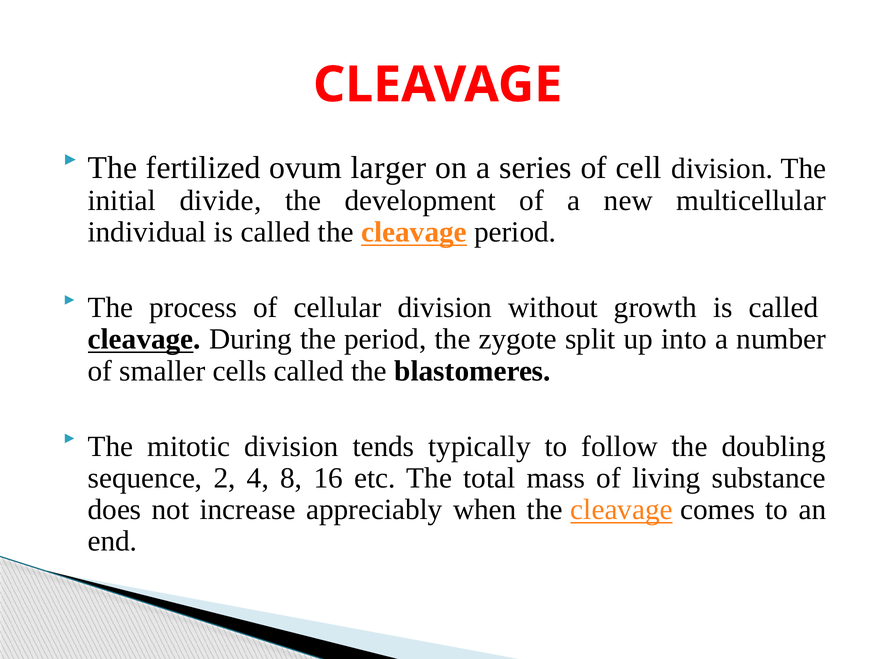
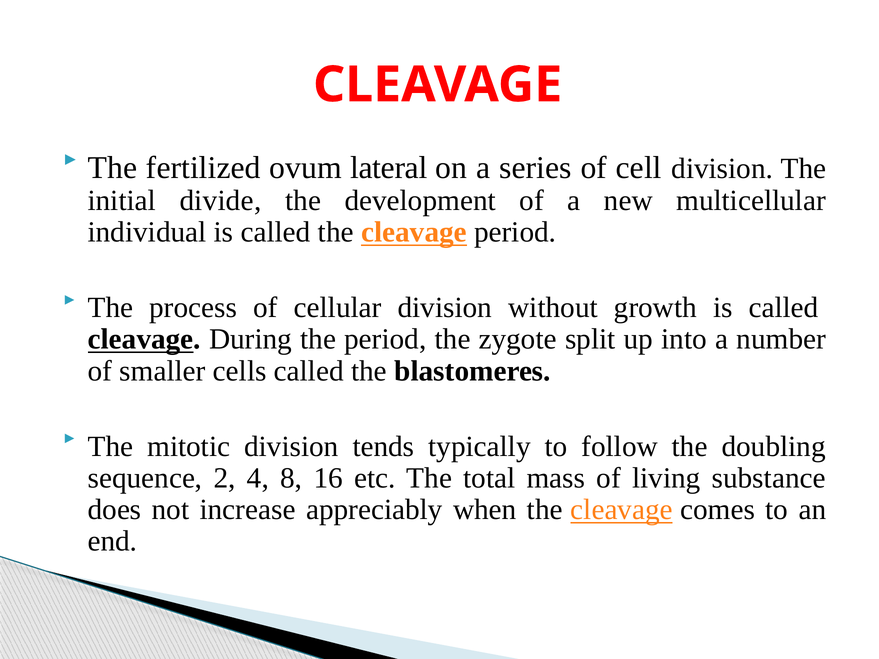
larger: larger -> lateral
